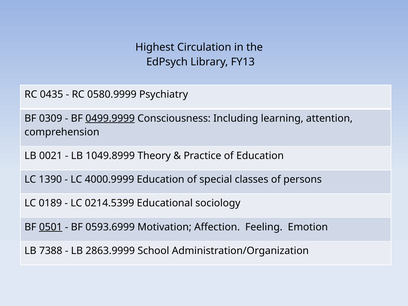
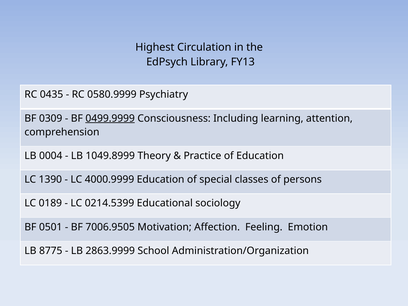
0021: 0021 -> 0004
0501 underline: present -> none
0593.6999: 0593.6999 -> 7006.9505
7388: 7388 -> 8775
